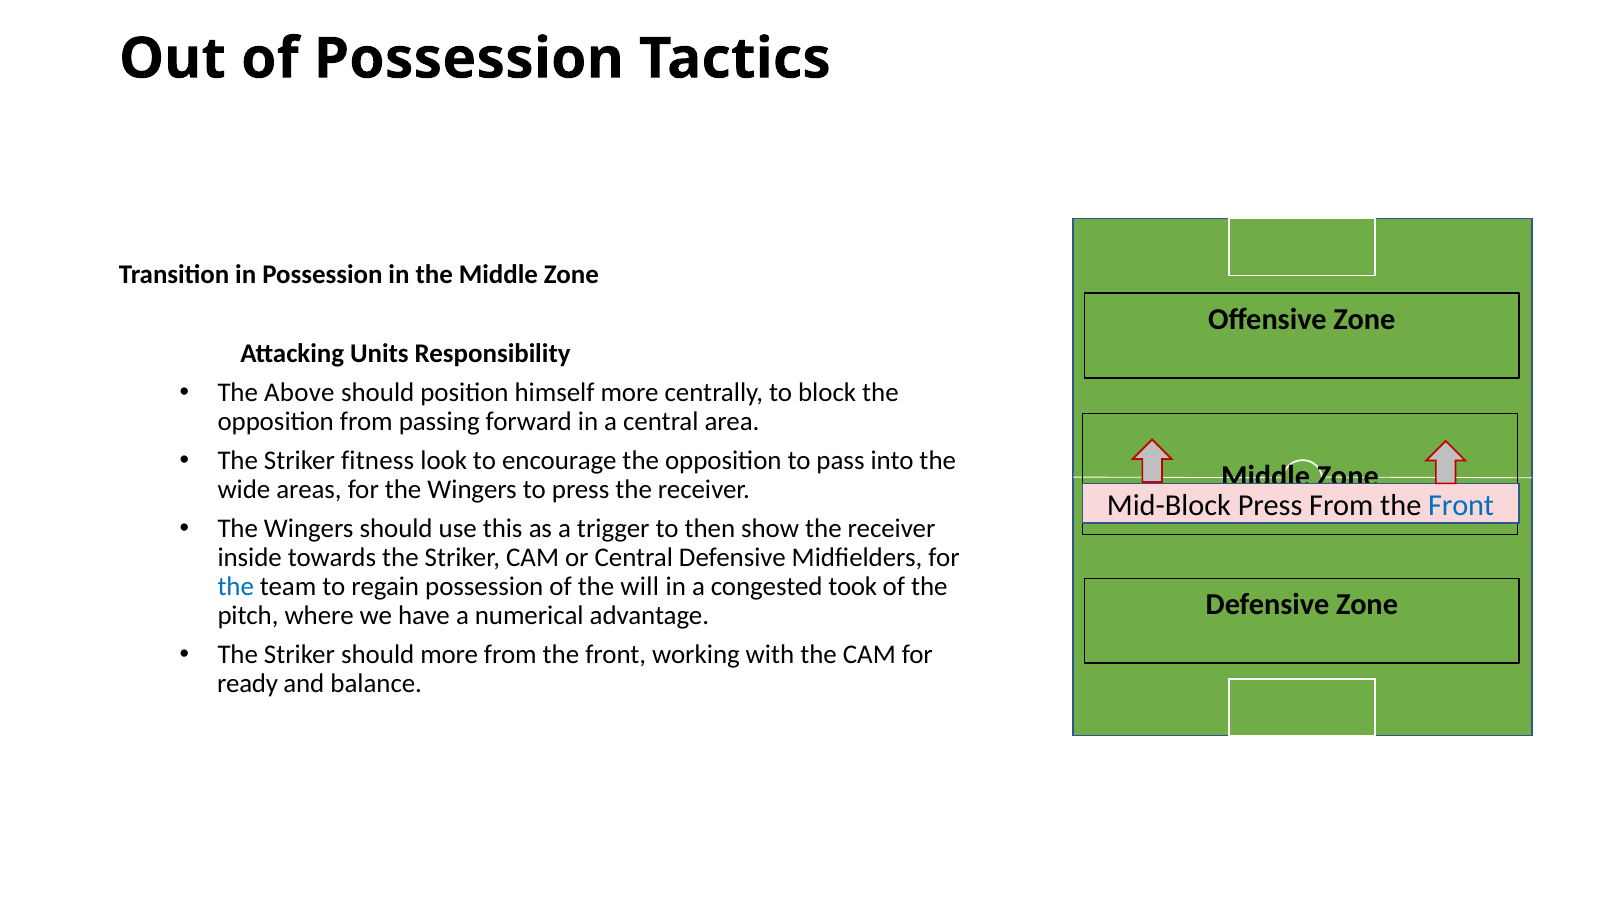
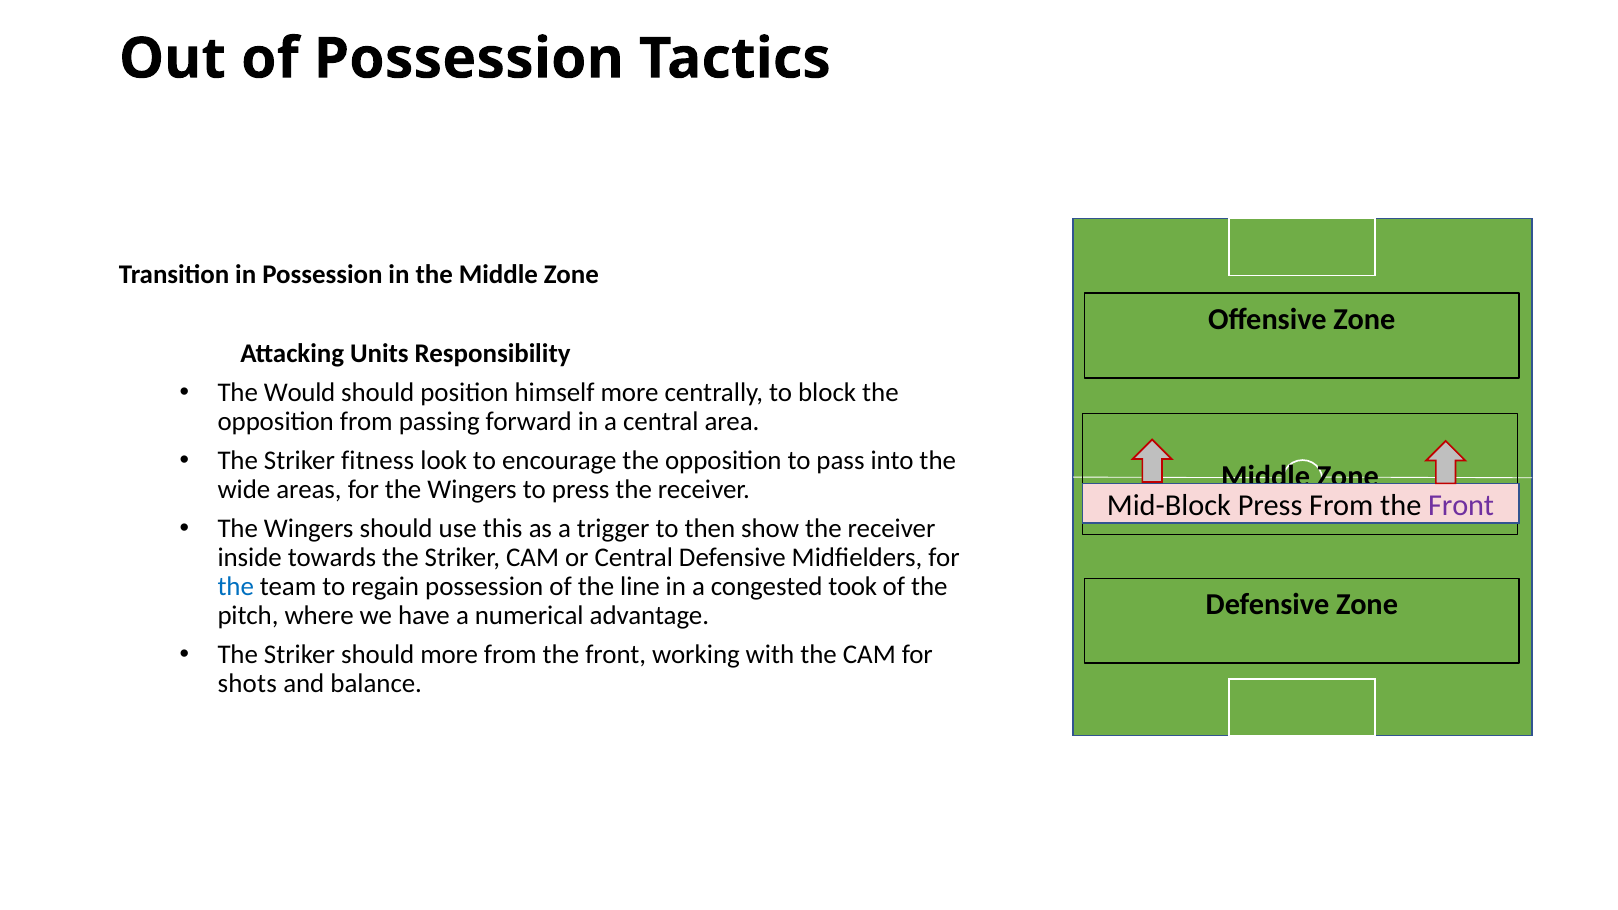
Above: Above -> Would
Front at (1461, 505) colour: blue -> purple
will: will -> line
ready: ready -> shots
